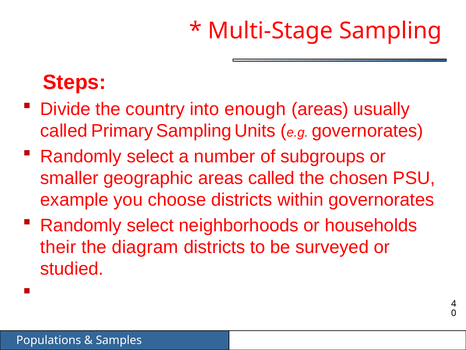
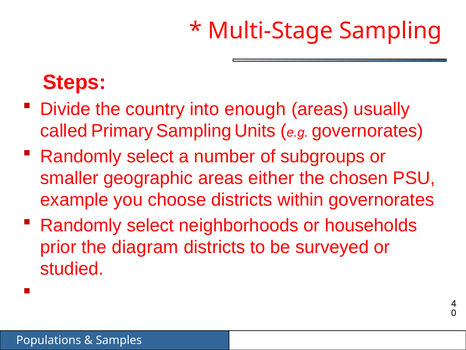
areas called: called -> either
their: their -> prior
